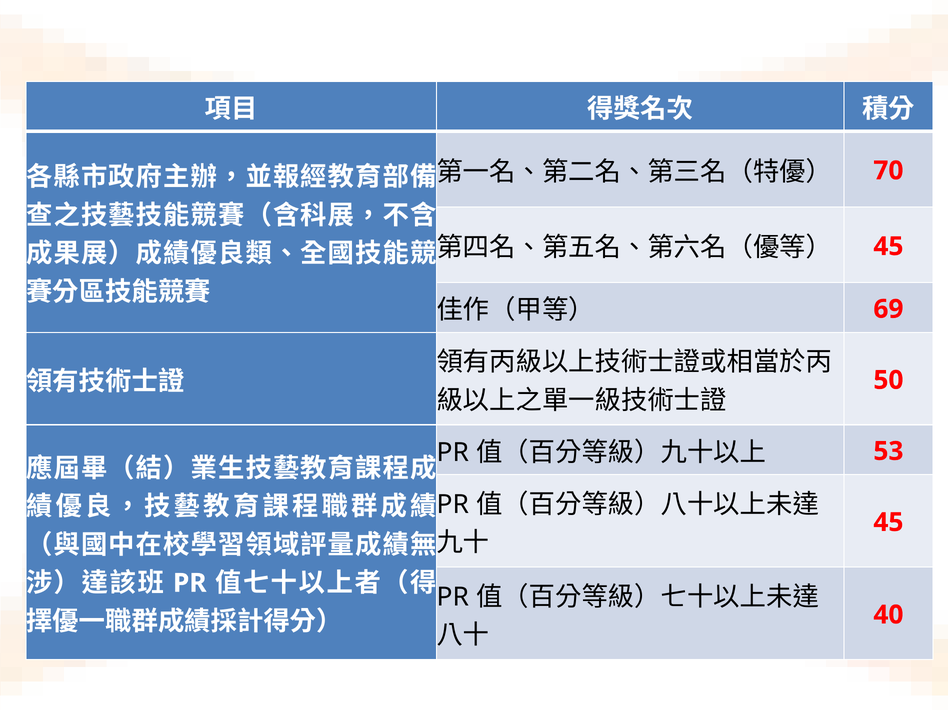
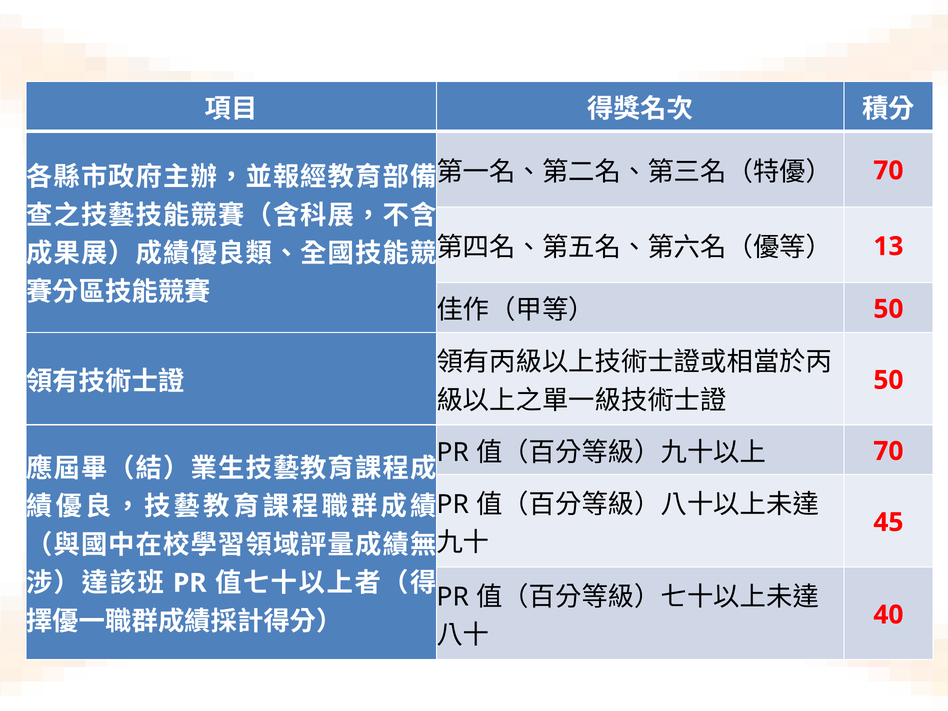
45 at (888, 246): 45 -> 13
69 at (888, 309): 69 -> 50
53 at (888, 451): 53 -> 70
